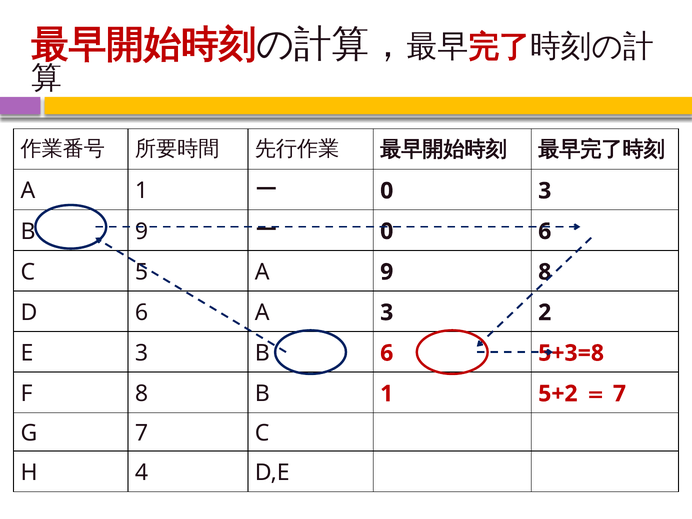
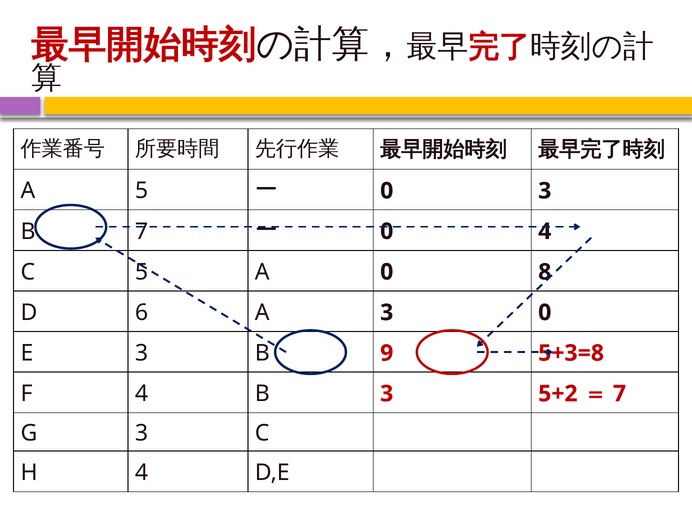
A 1: 1 -> 5
B 9: 9 -> 7
0 6: 6 -> 4
A 9: 9 -> 0
3 2: 2 -> 0
B 6: 6 -> 9
F 8: 8 -> 4
B 1: 1 -> 3
G 7: 7 -> 3
